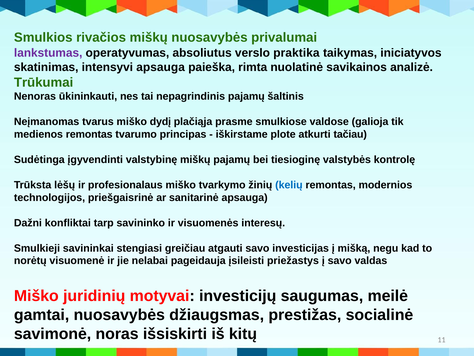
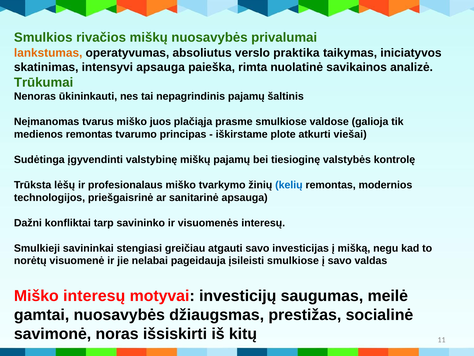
lankstumas colour: purple -> orange
dydį: dydį -> juos
tačiau: tačiau -> viešai
įsileisti priežastys: priežastys -> smulkiose
Miško juridinių: juridinių -> interesų
